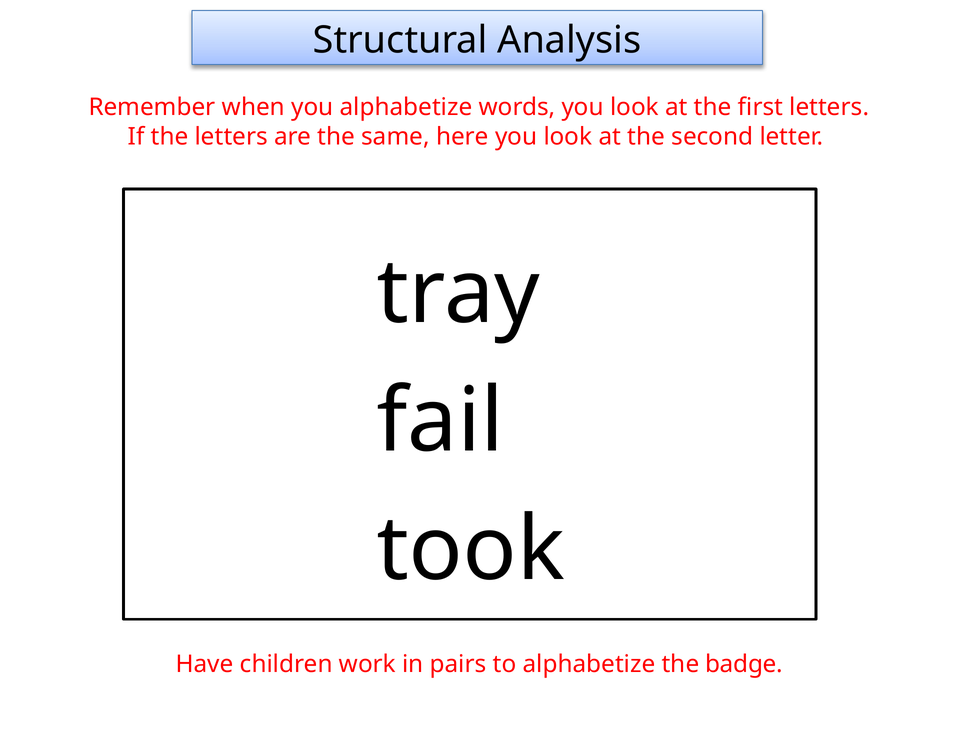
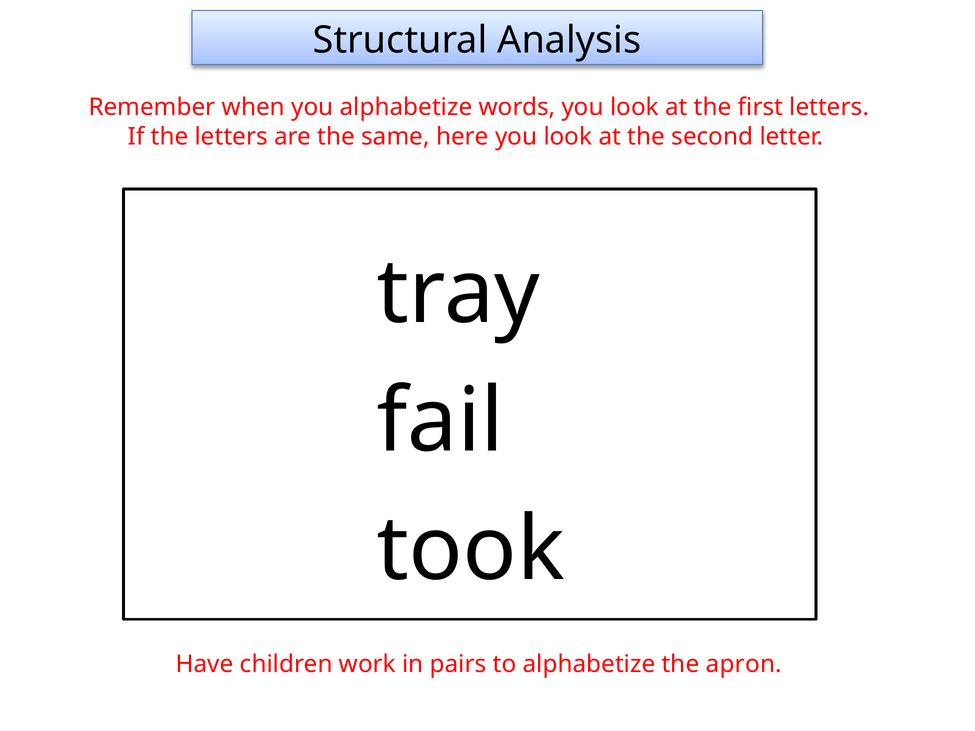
badge: badge -> apron
